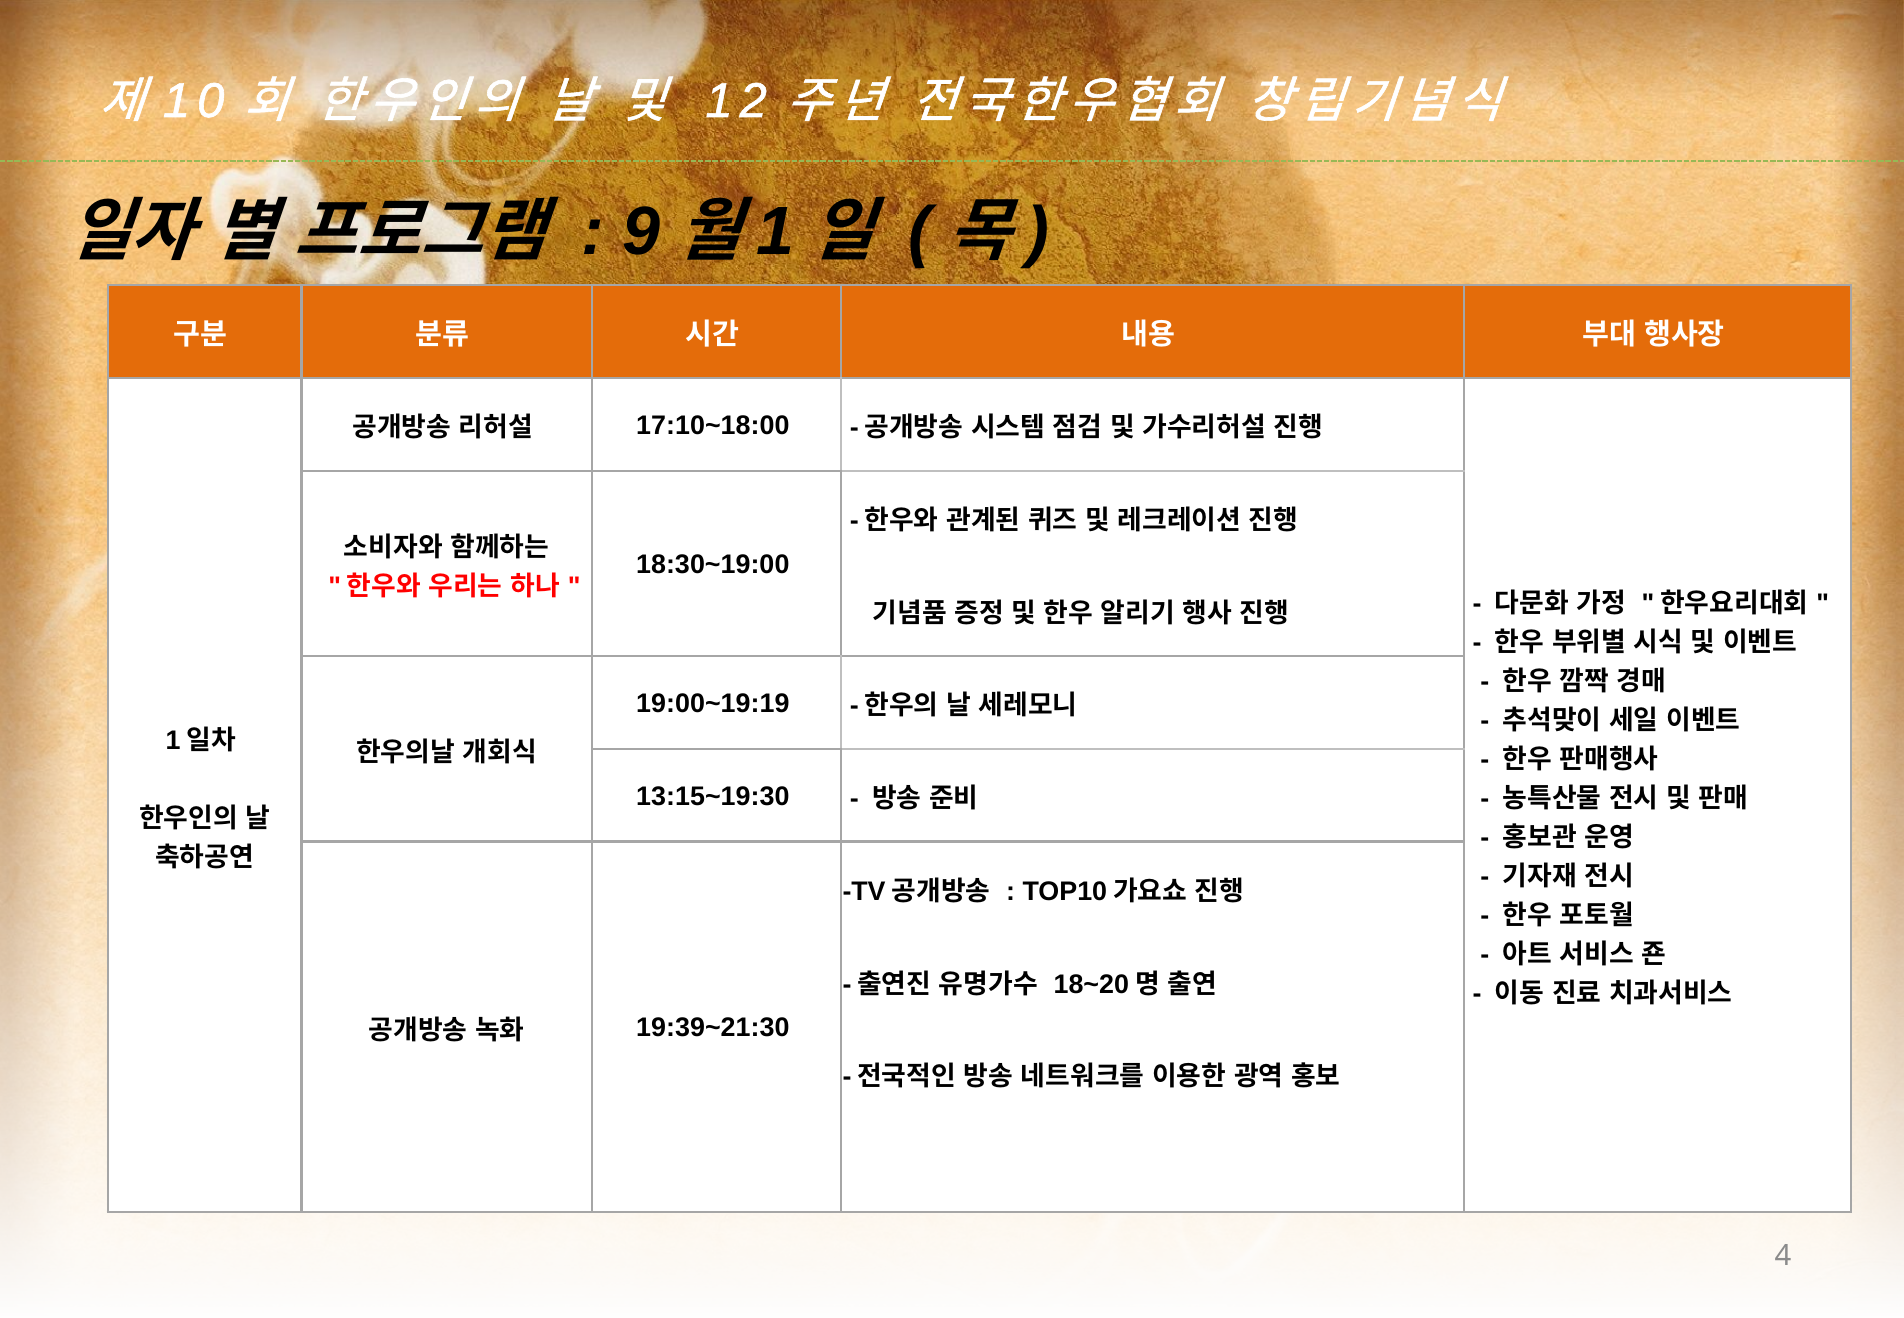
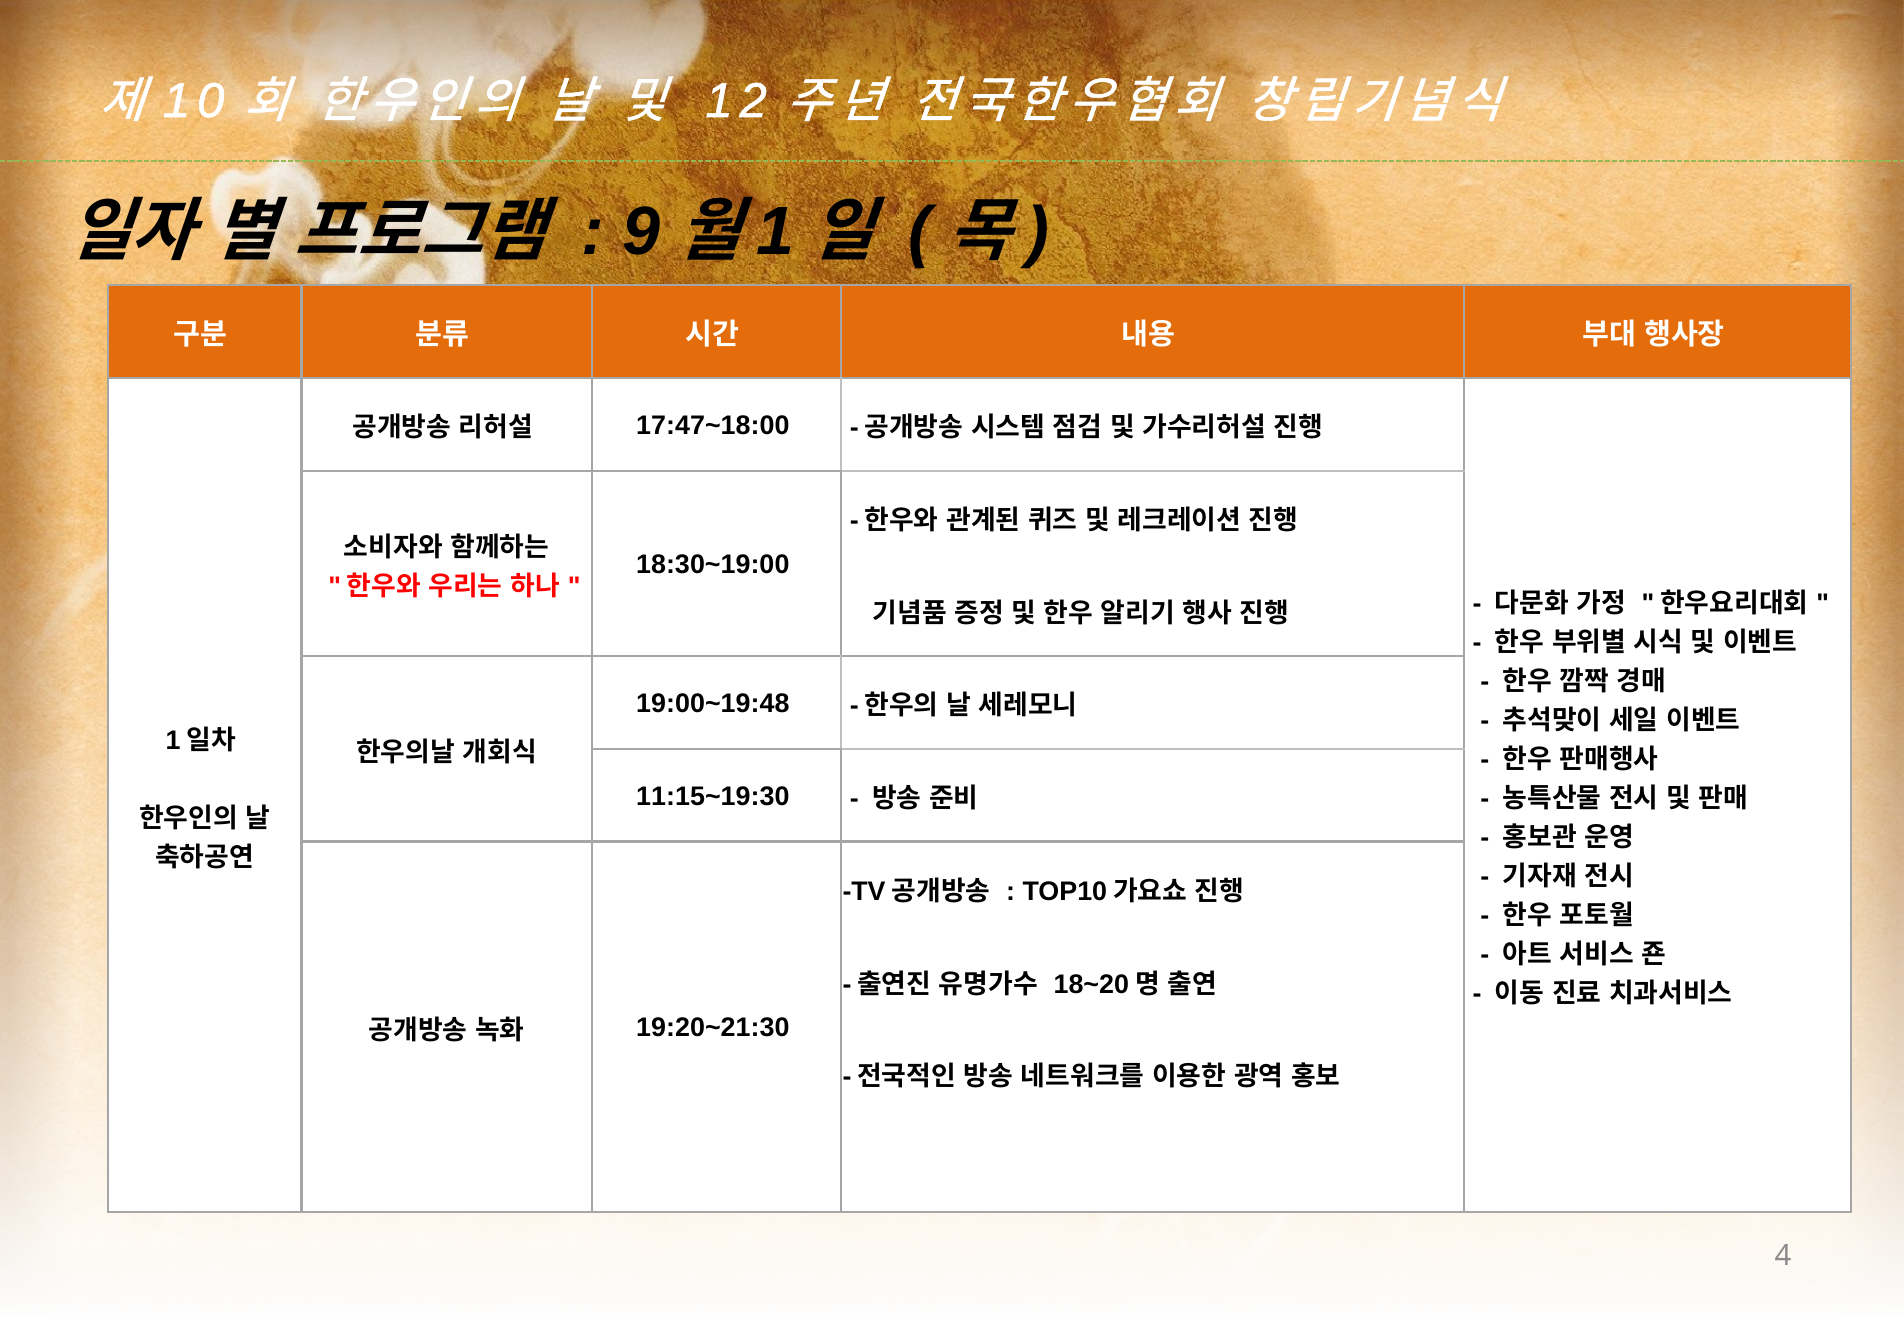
17:10~18:00: 17:10~18:00 -> 17:47~18:00
19:00~19:19: 19:00~19:19 -> 19:00~19:48
13:15~19:30: 13:15~19:30 -> 11:15~19:30
19:39~21:30: 19:39~21:30 -> 19:20~21:30
